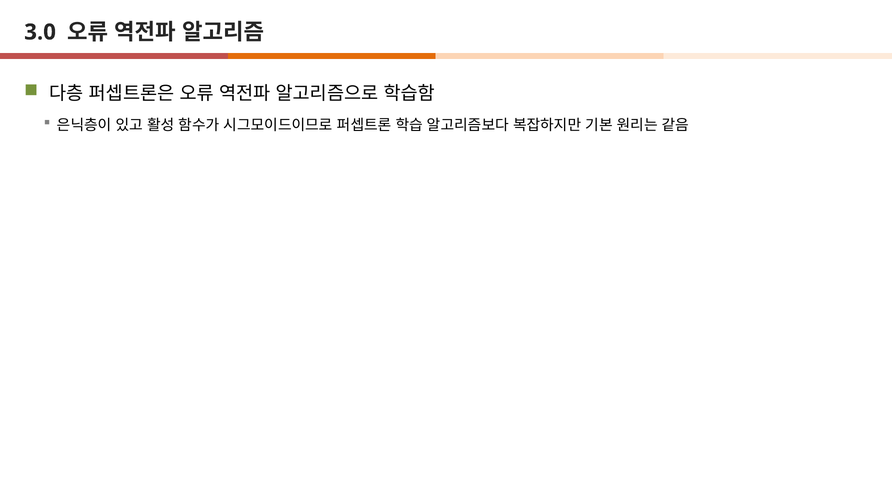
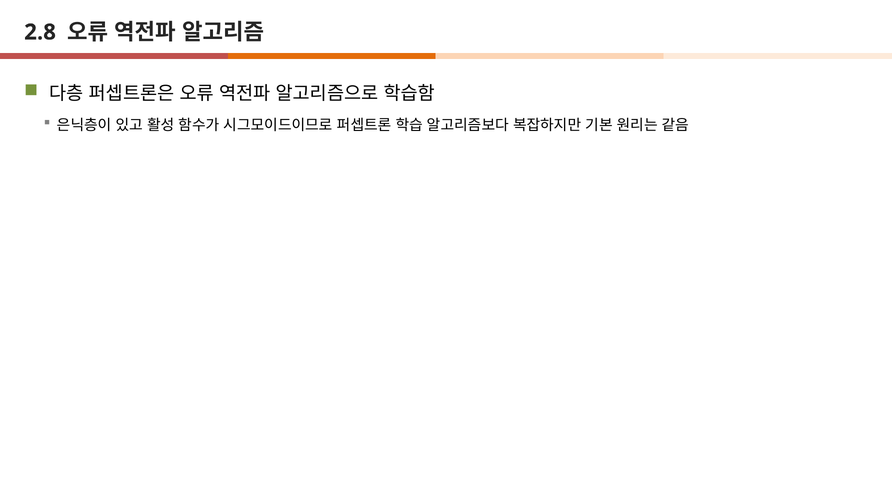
3.0: 3.0 -> 2.8
